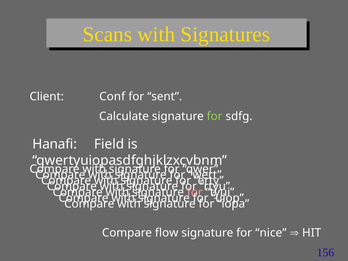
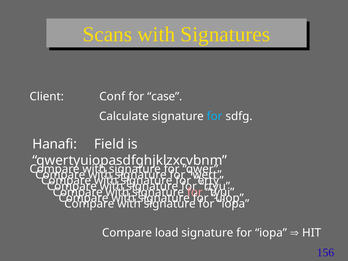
sent: sent -> case
for at (215, 116) colour: light green -> light blue
flow: flow -> load
nice at (271, 233): nice -> iopa
